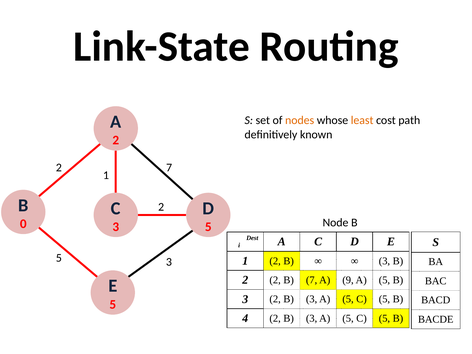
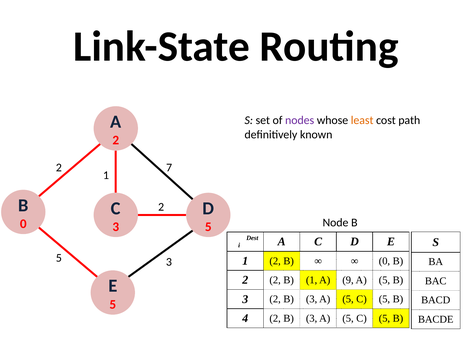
nodes colour: orange -> purple
3 at (384, 261): 3 -> 0
B 7: 7 -> 1
